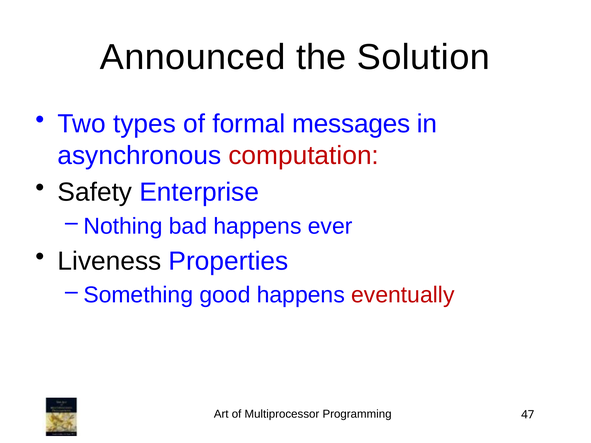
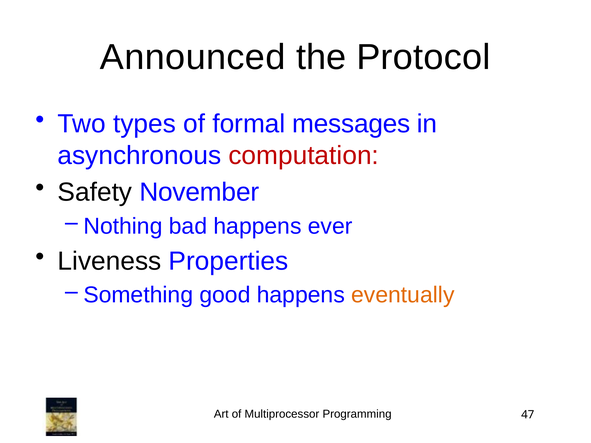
Solution: Solution -> Protocol
Enterprise: Enterprise -> November
eventually colour: red -> orange
